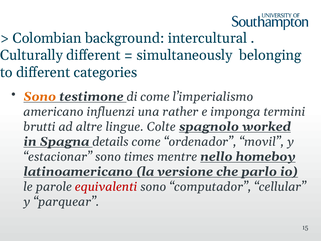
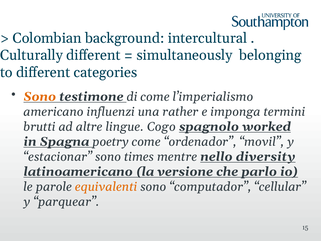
Colte: Colte -> Cogo
details: details -> poetry
homeboy: homeboy -> diversity
equivalenti colour: red -> orange
